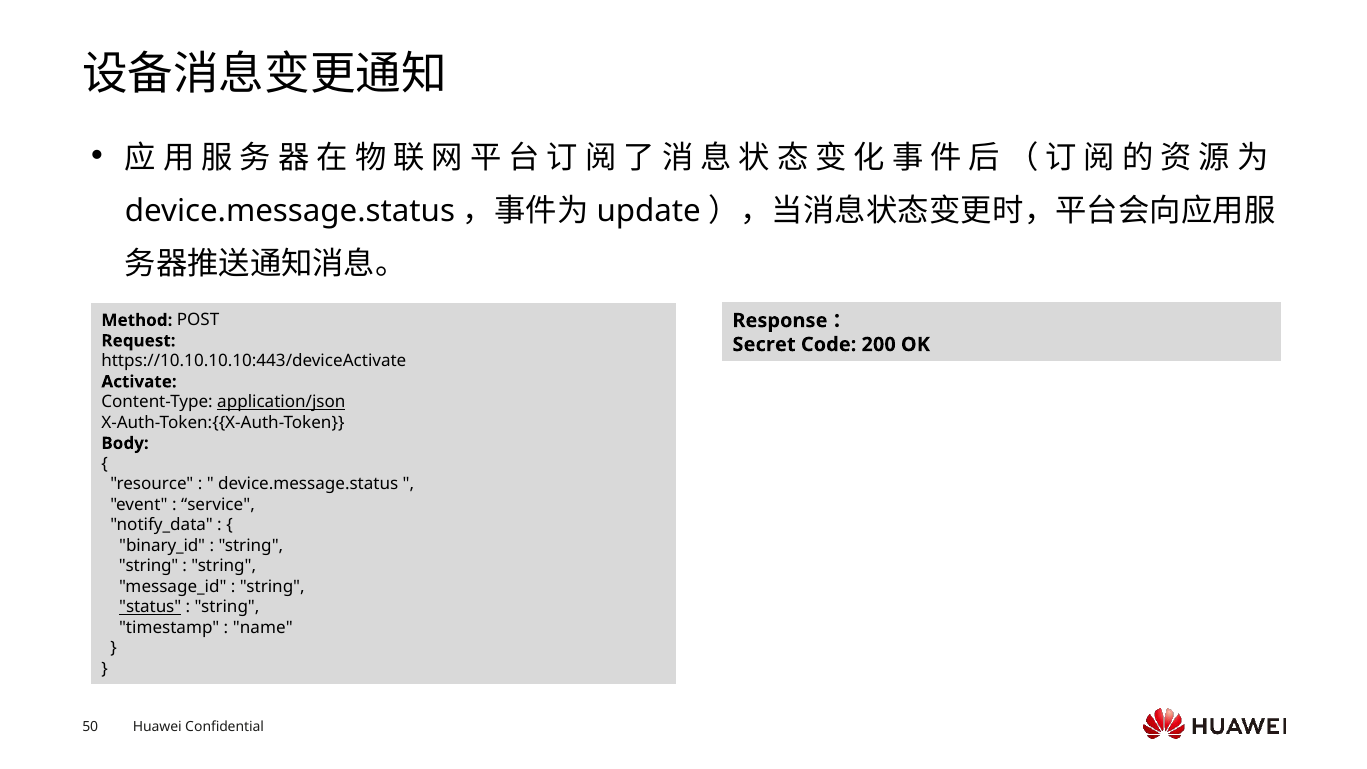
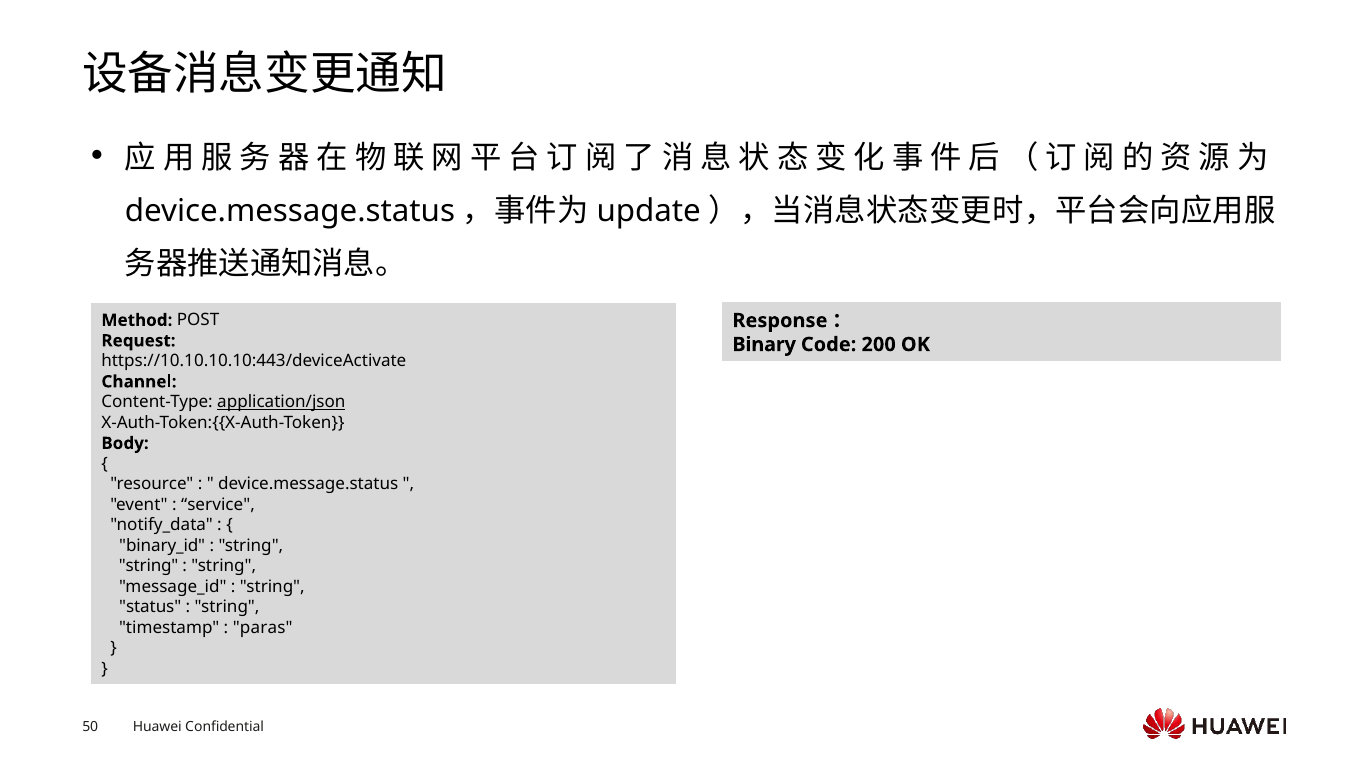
Secret: Secret -> Binary
Activate: Activate -> Channel
status underline: present -> none
name: name -> paras
